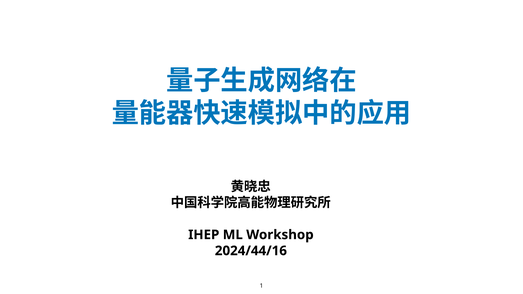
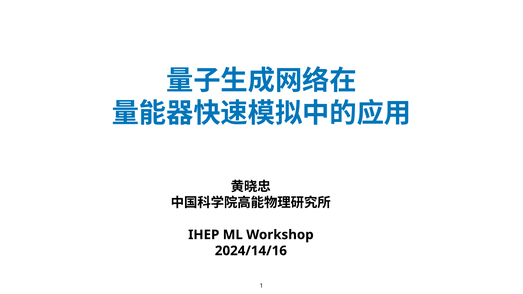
2024/44/16: 2024/44/16 -> 2024/14/16
